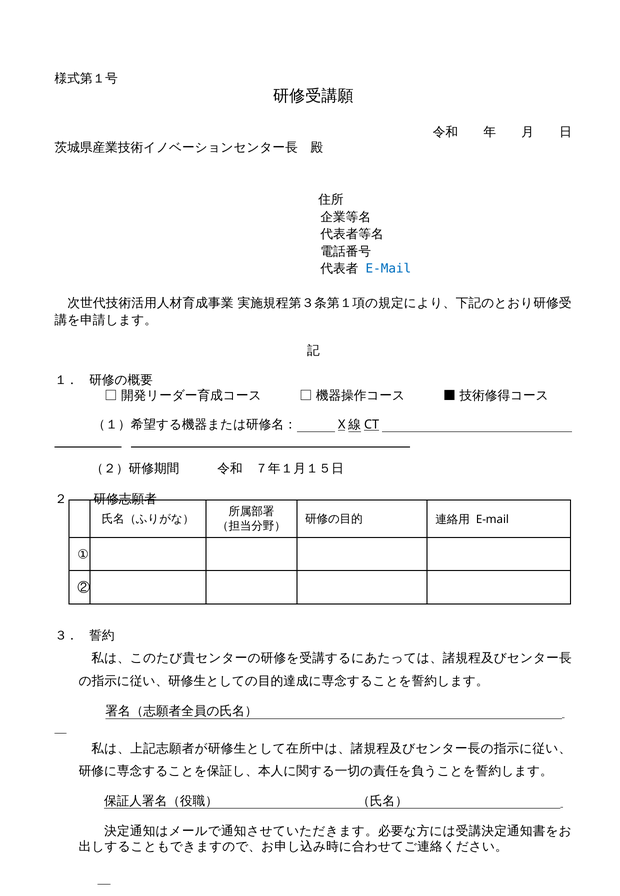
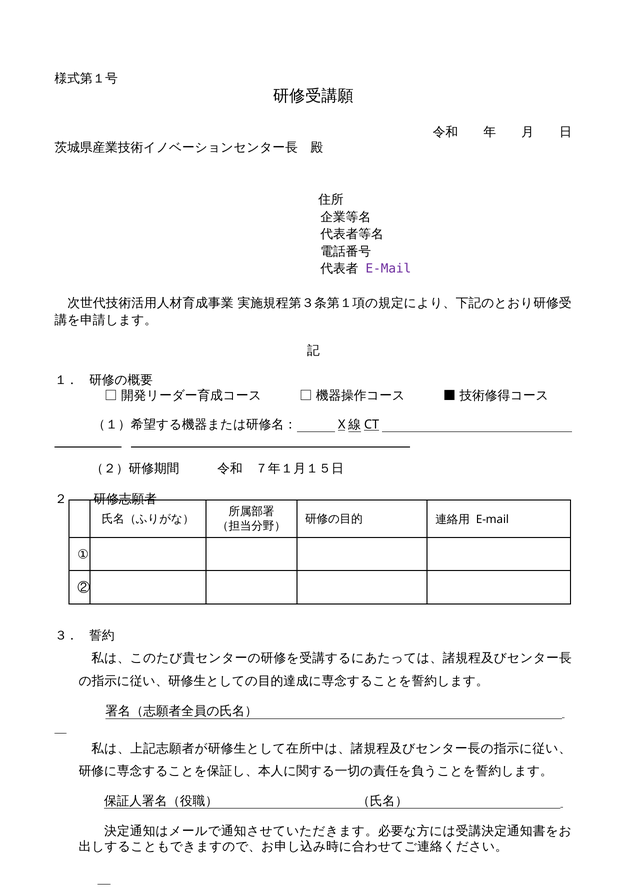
E-Mail at (388, 269) colour: blue -> purple
